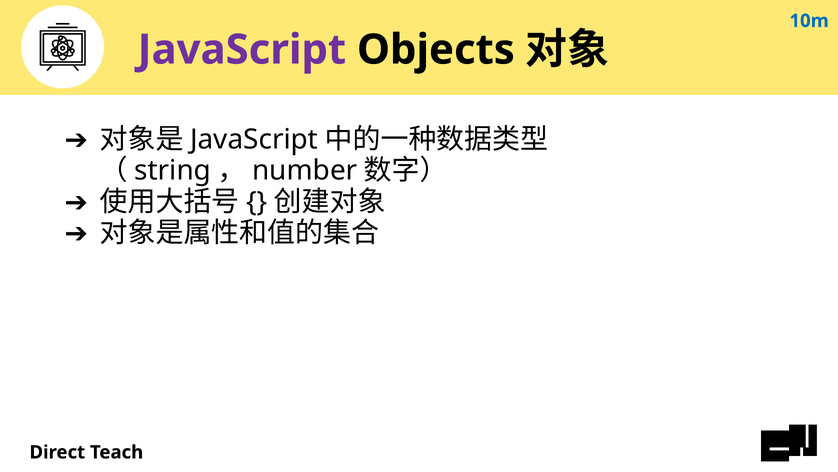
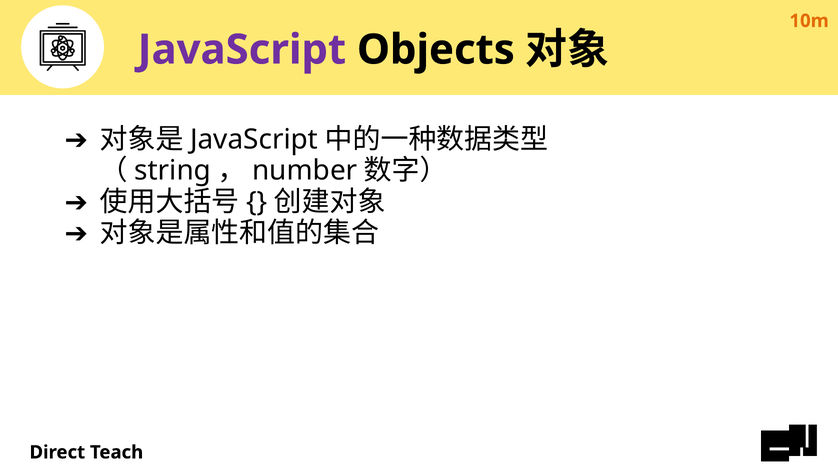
10m colour: blue -> orange
